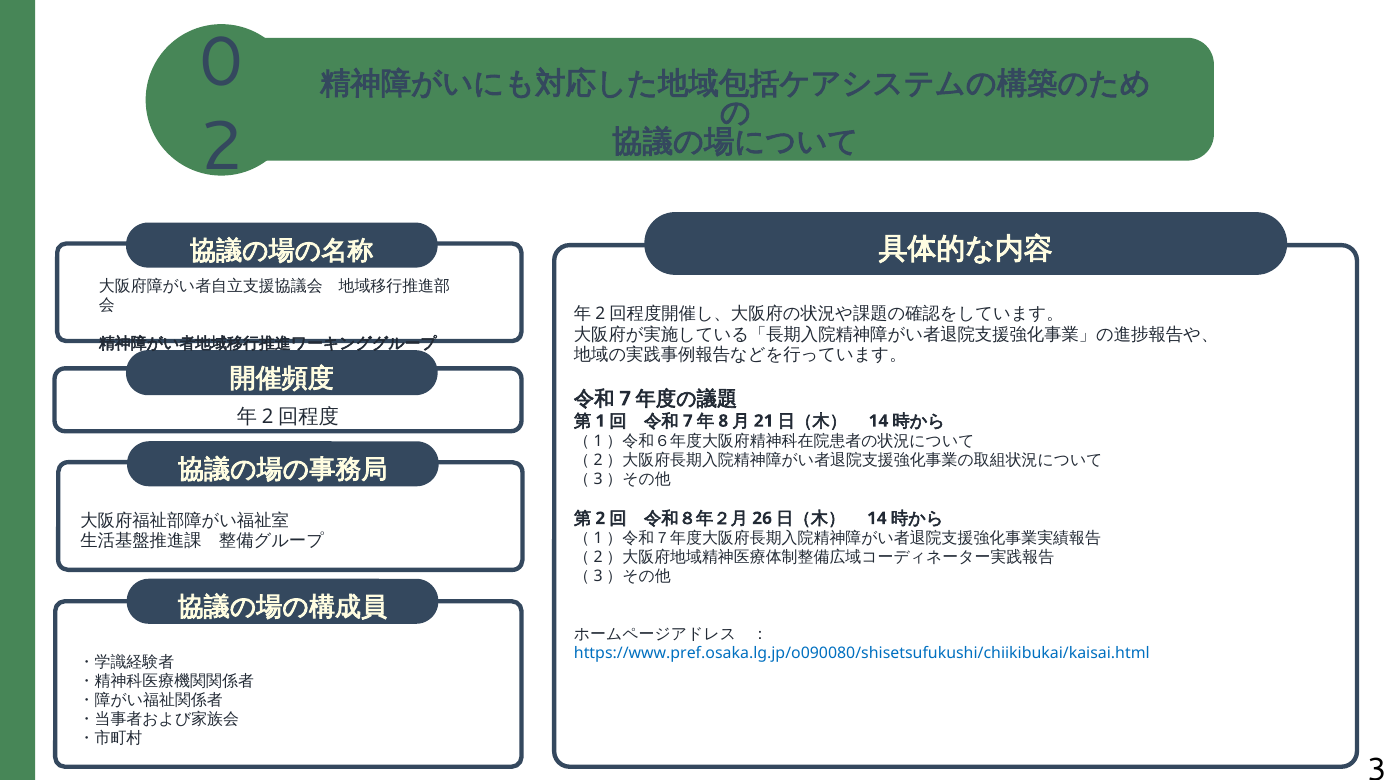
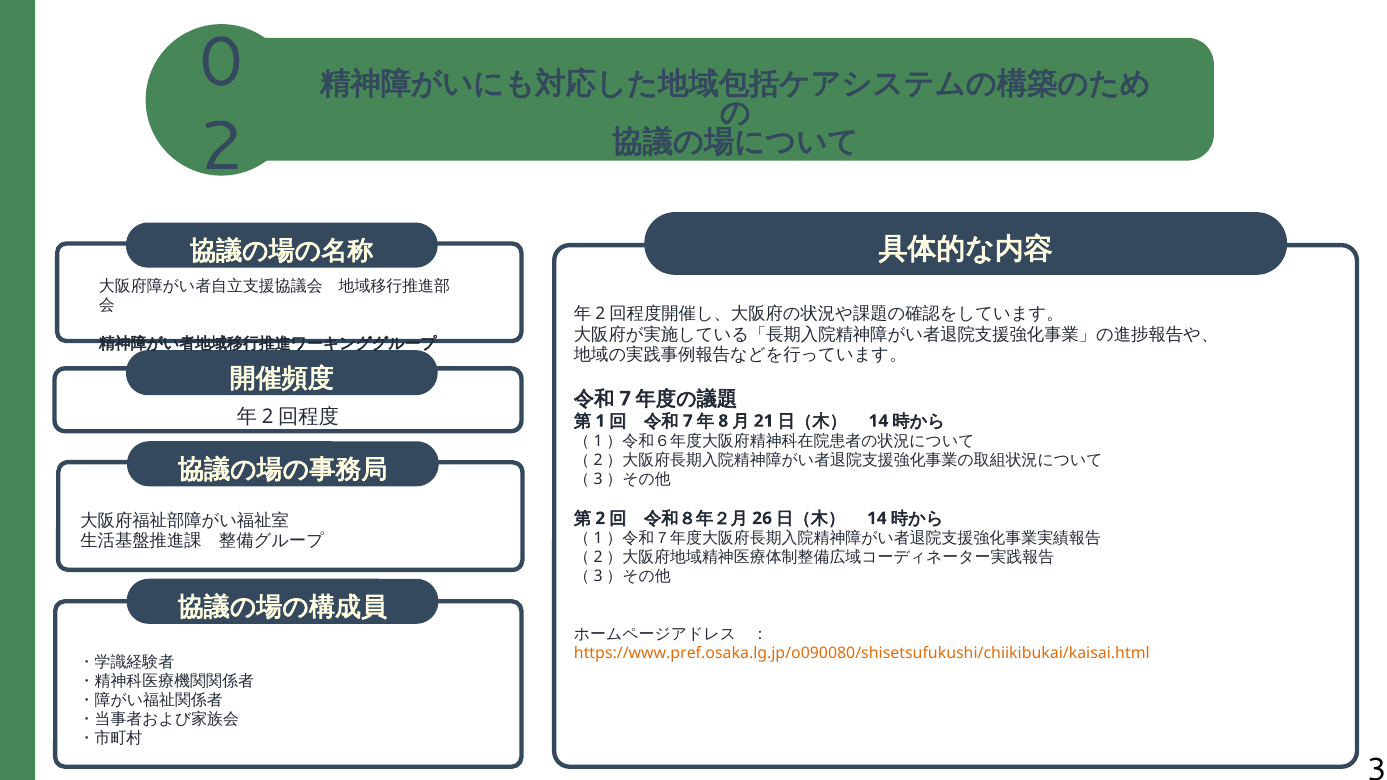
https://www.pref.osaka.lg.jp/o090080/shisetsufukushi/chiikibukai/kaisai.html colour: blue -> orange
